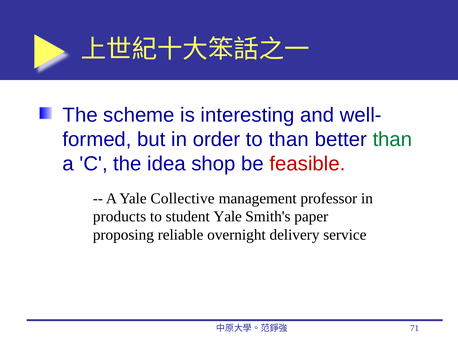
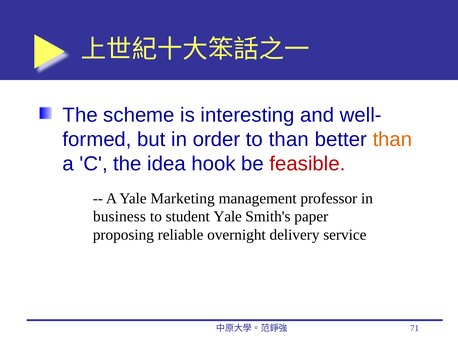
than at (392, 140) colour: green -> orange
shop: shop -> hook
Collective: Collective -> Marketing
products: products -> business
